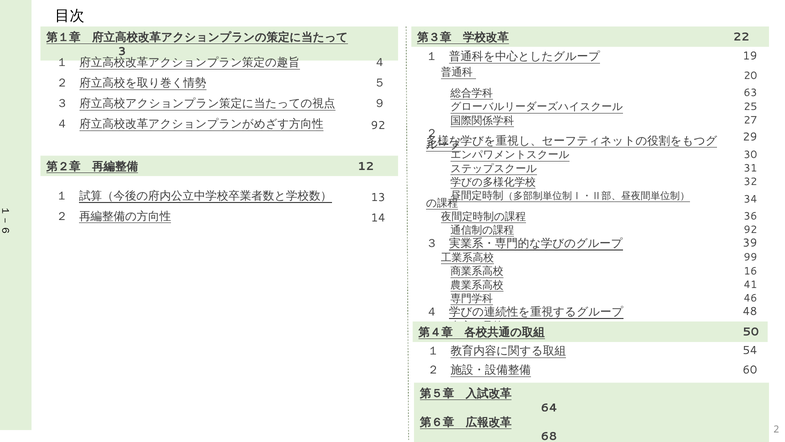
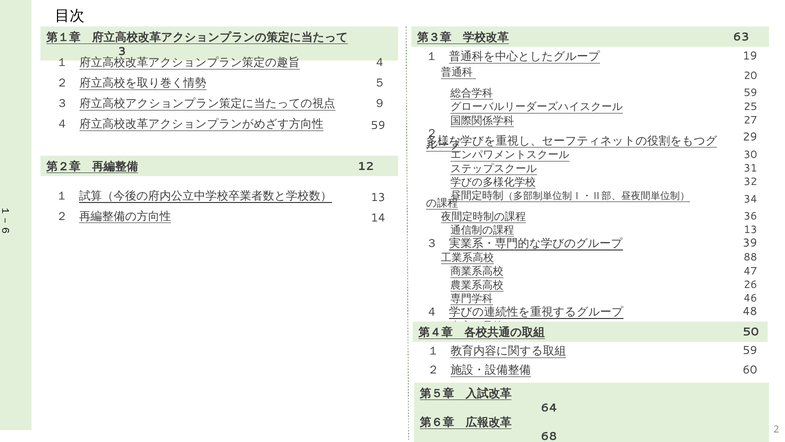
22: 22 -> 63
63 at (750, 93): 63 -> 59
92 at (378, 125): 92 -> 59
92 at (750, 230): 92 -> 13
99: 99 -> 88
16: 16 -> 47
41: 41 -> 26
54 at (750, 350): 54 -> 59
